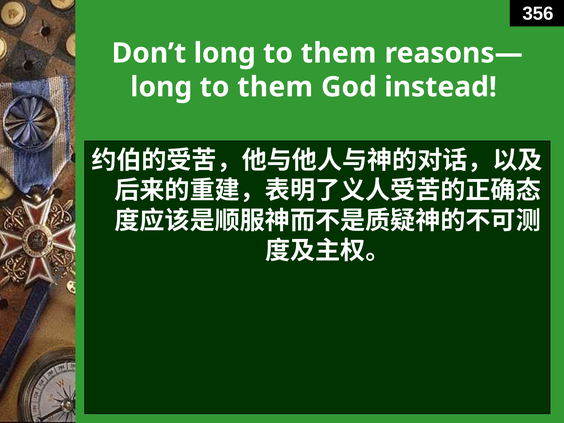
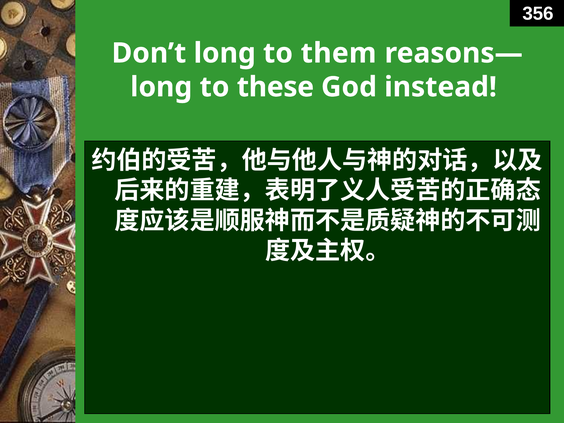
them at (275, 87): them -> these
